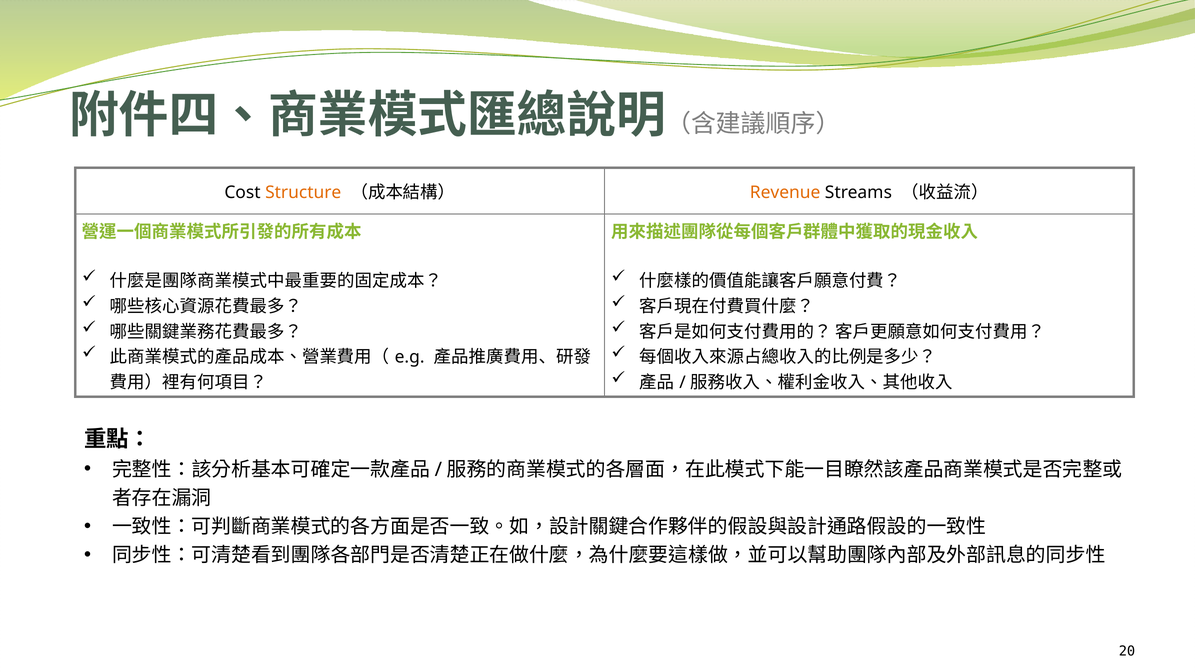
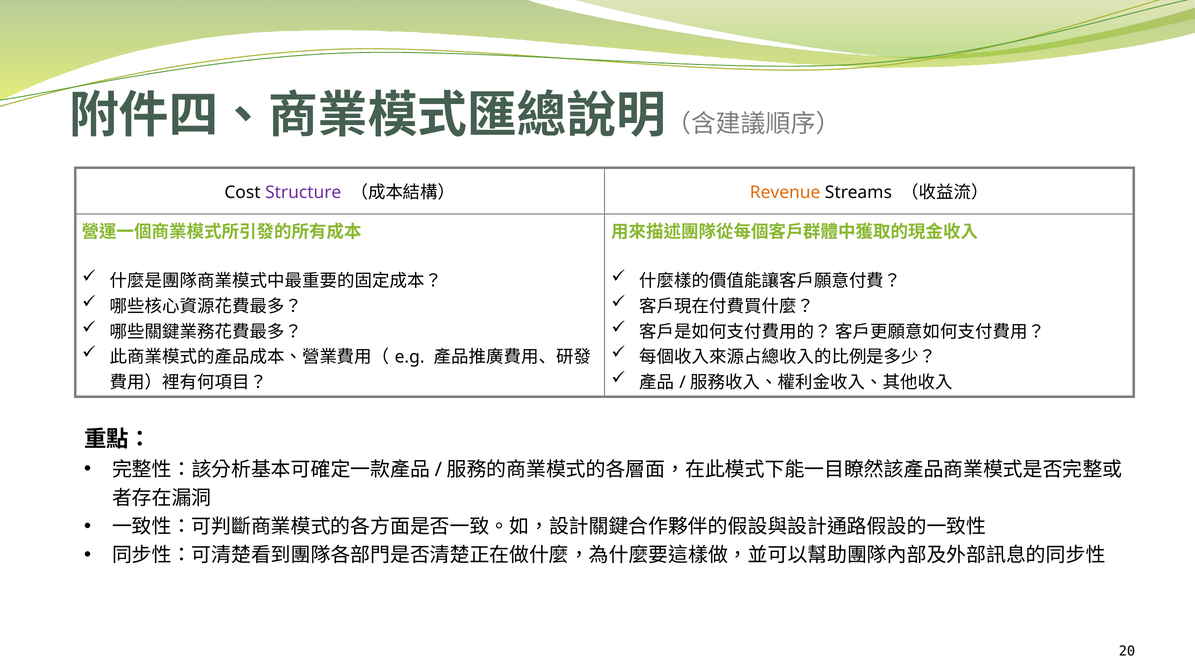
Structure colour: orange -> purple
